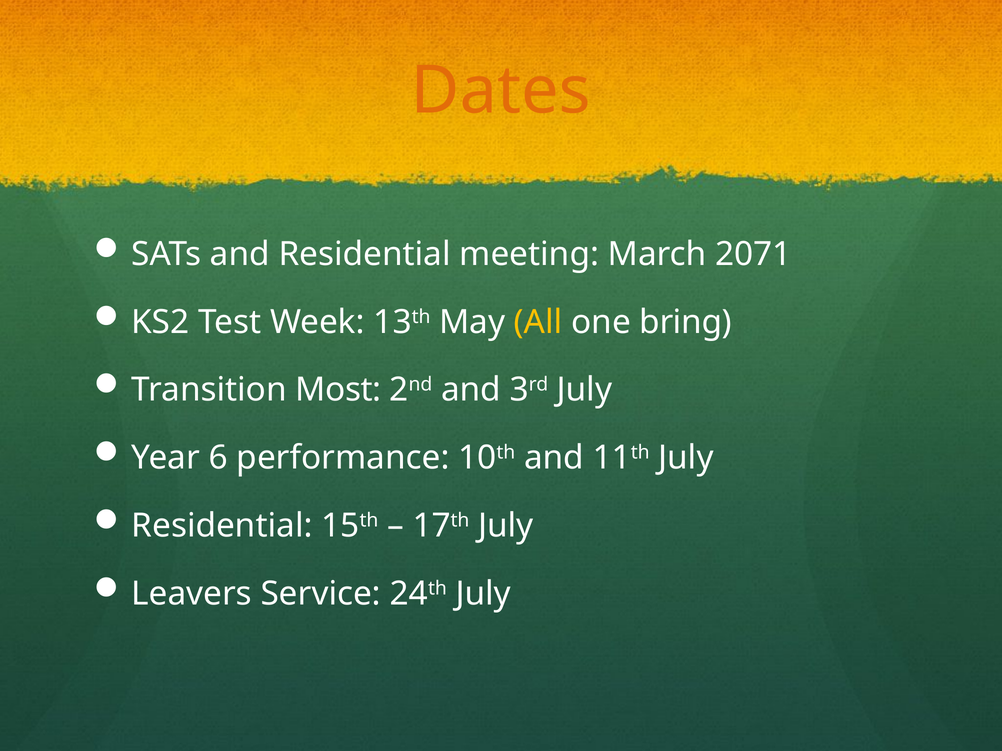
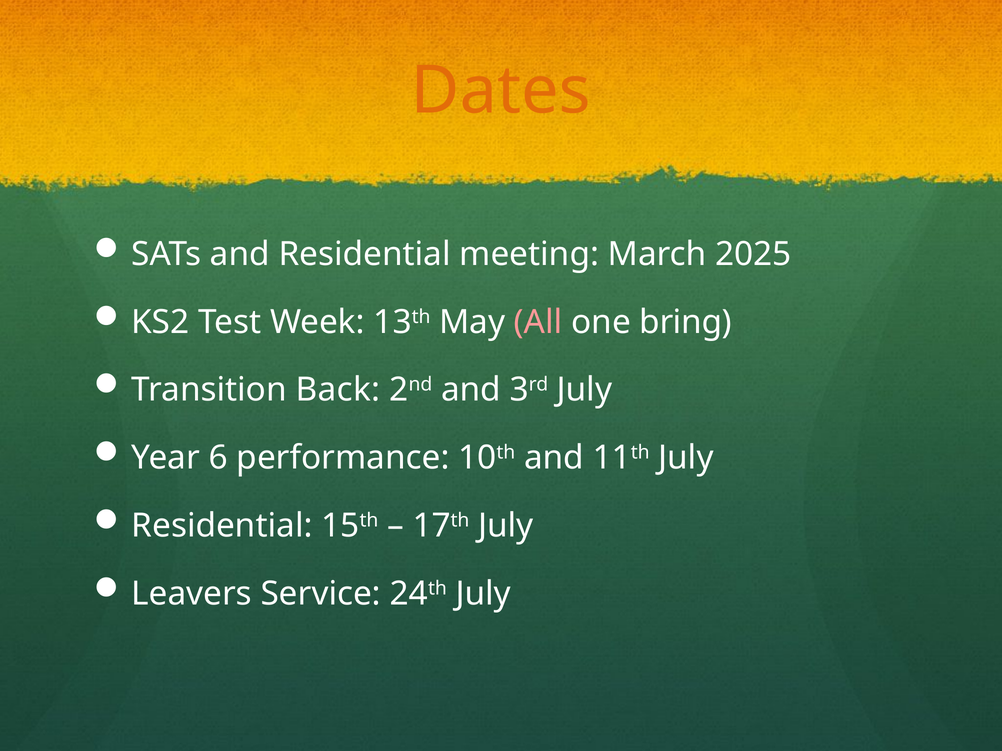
2071: 2071 -> 2025
All colour: yellow -> pink
Most: Most -> Back
